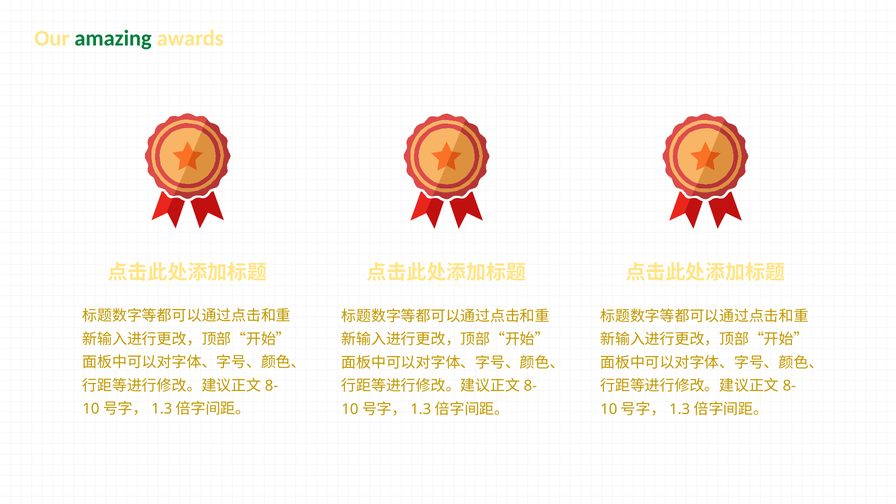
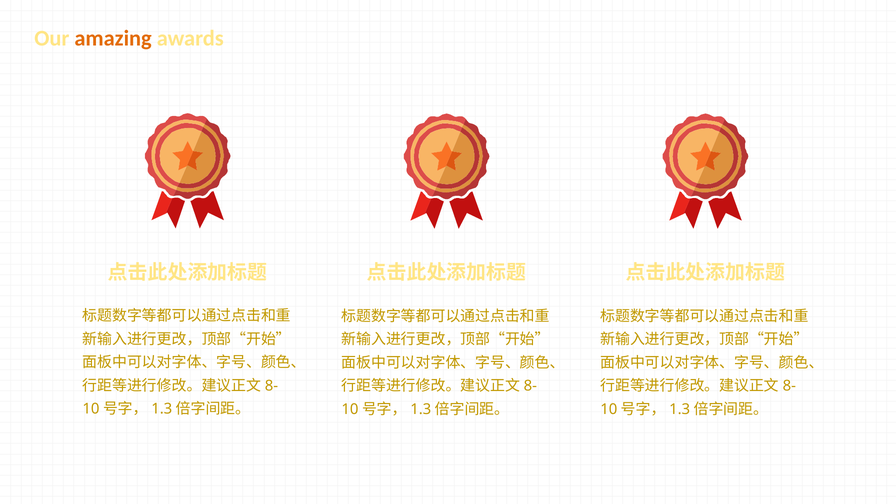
amazing colour: green -> orange
